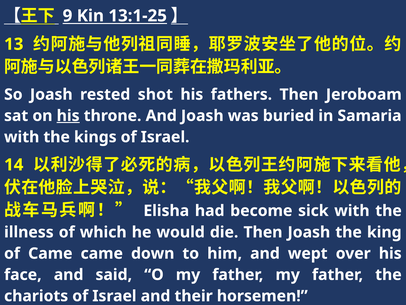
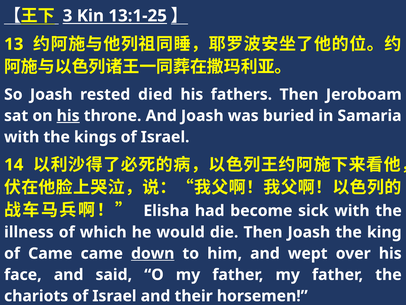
9: 9 -> 3
shot: shot -> died
down underline: none -> present
